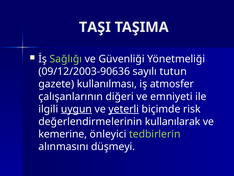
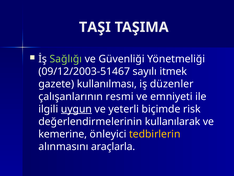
09/12/2003-90636: 09/12/2003-90636 -> 09/12/2003-51467
tutun: tutun -> itmek
atmosfer: atmosfer -> düzenler
diğeri: diğeri -> resmi
yeterli underline: present -> none
tedbirlerin colour: light green -> yellow
düşmeyi: düşmeyi -> araçlarla
